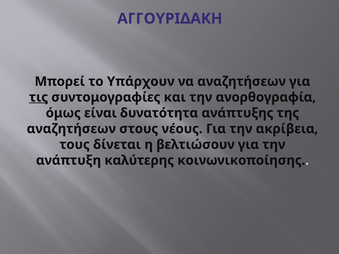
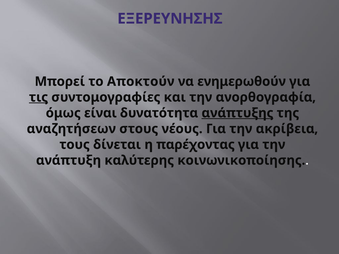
ΑΓΓΟΥΡΙΔΑΚΗ: ΑΓΓΟΥΡΙΔΑΚΗ -> ΕΞΕΡΕΥΝΗΣΗΣ
Υπάρχουν: Υπάρχουν -> Αποκτούν
να αναζητήσεων: αναζητήσεων -> ενημερωθούν
ανάπτυξης underline: none -> present
βελτιώσουν: βελτιώσουν -> παρέχοντας
